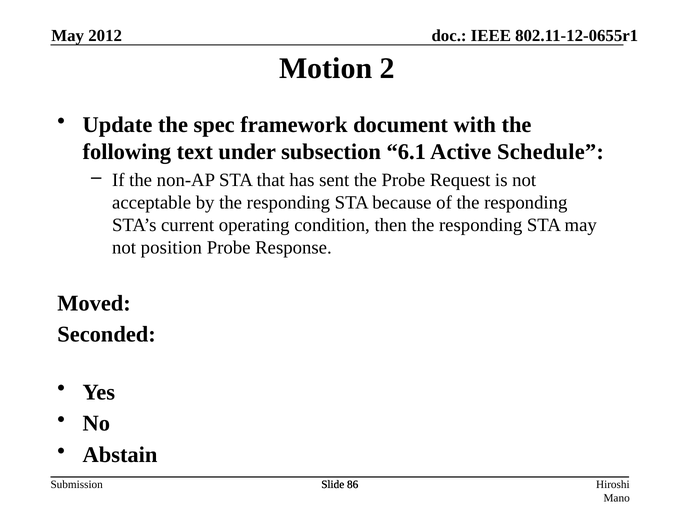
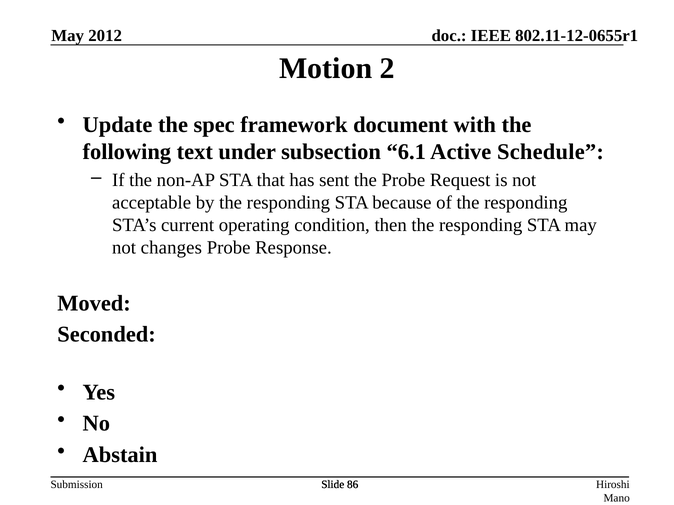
position: position -> changes
